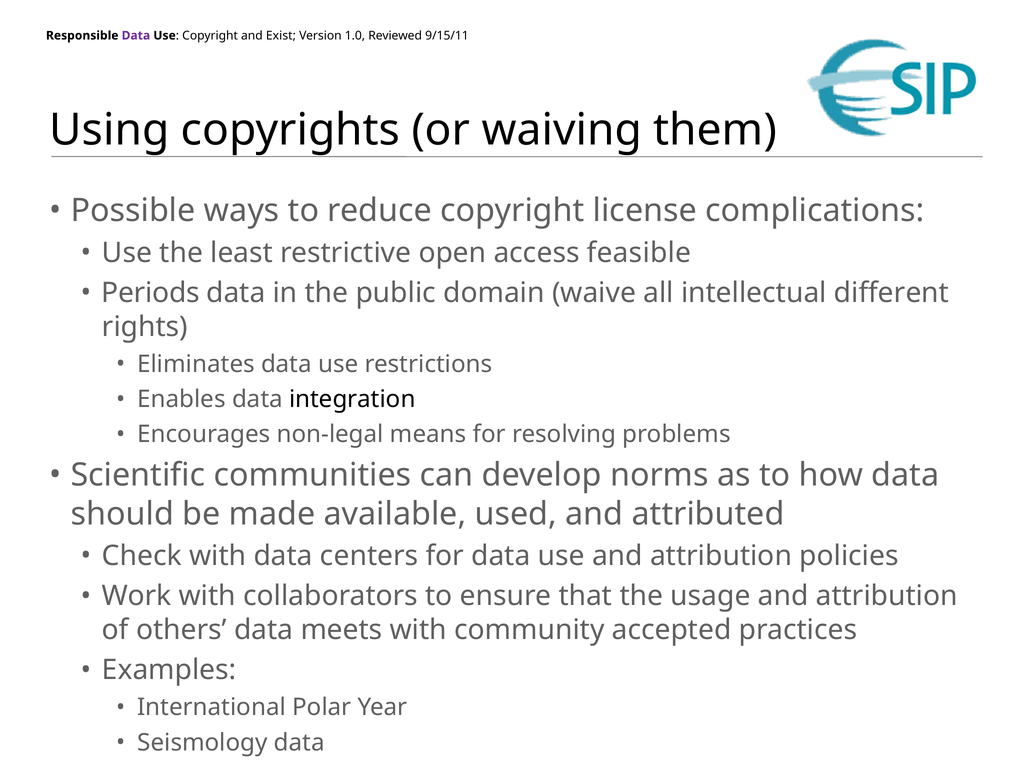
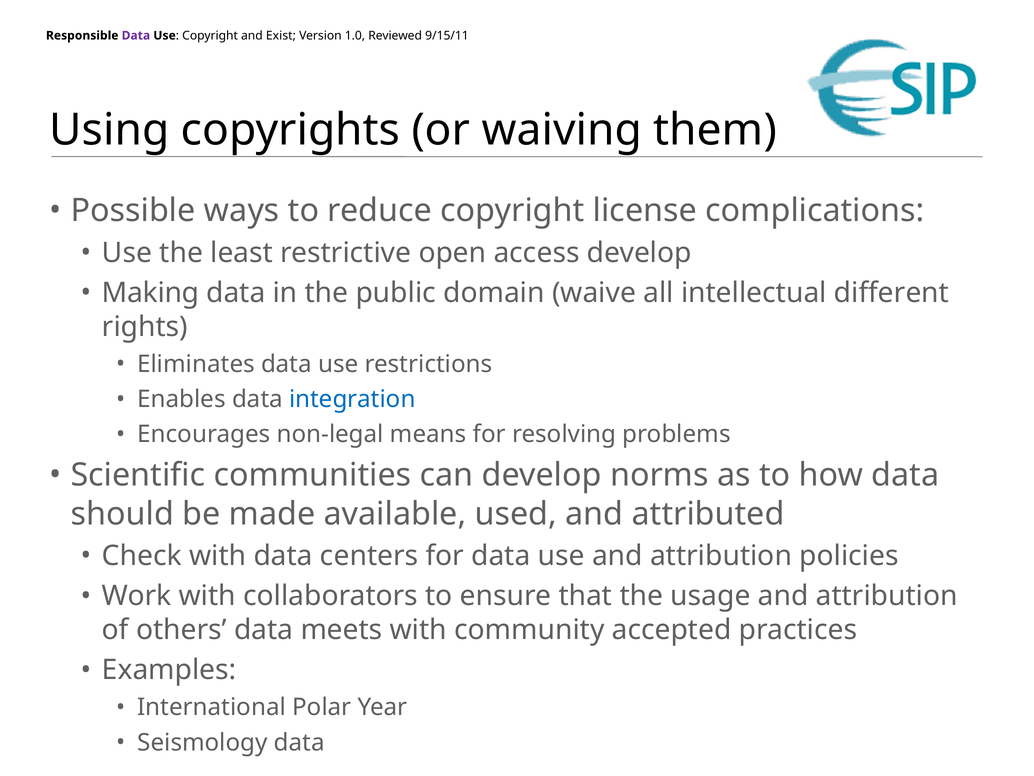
access feasible: feasible -> develop
Periods: Periods -> Making
integration colour: black -> blue
